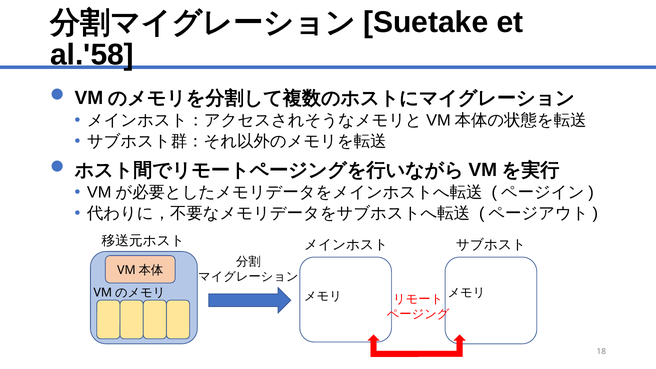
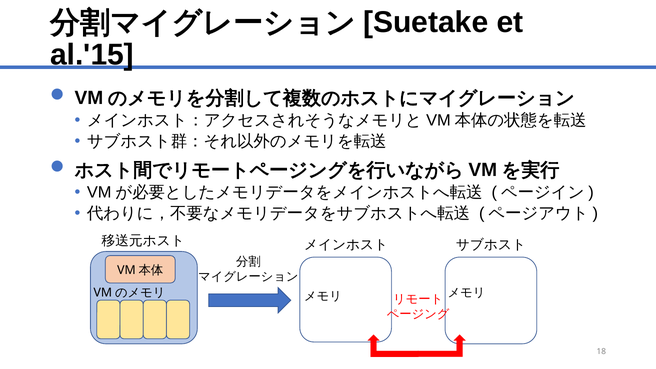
al.'58: al.'58 -> al.'15
